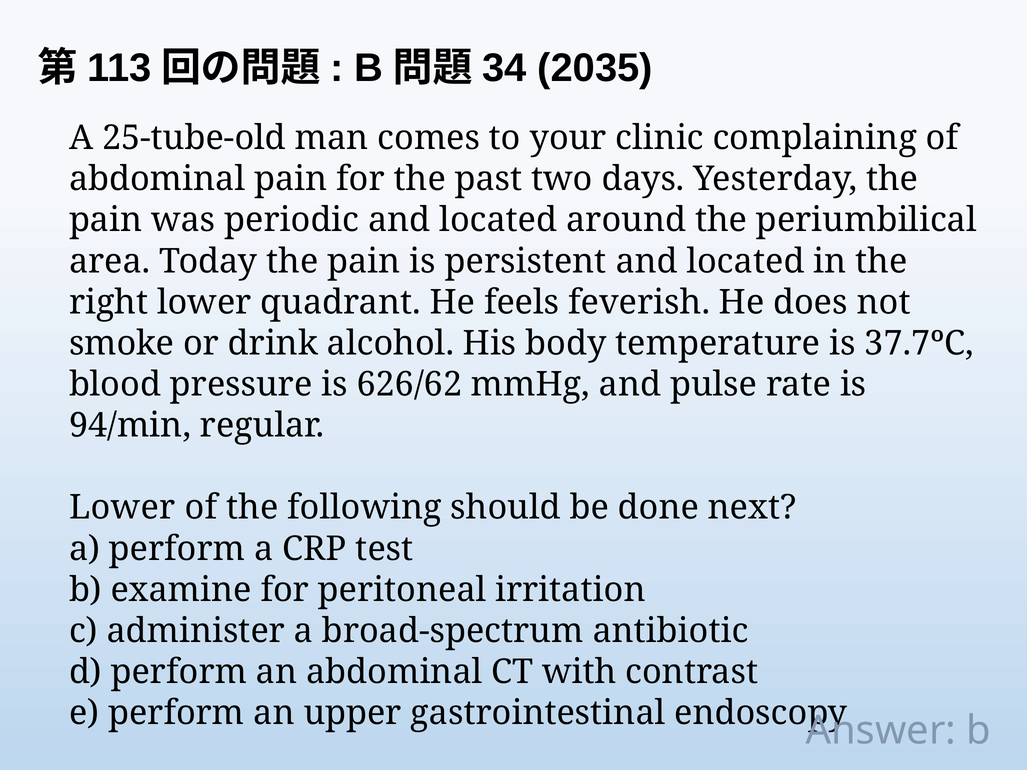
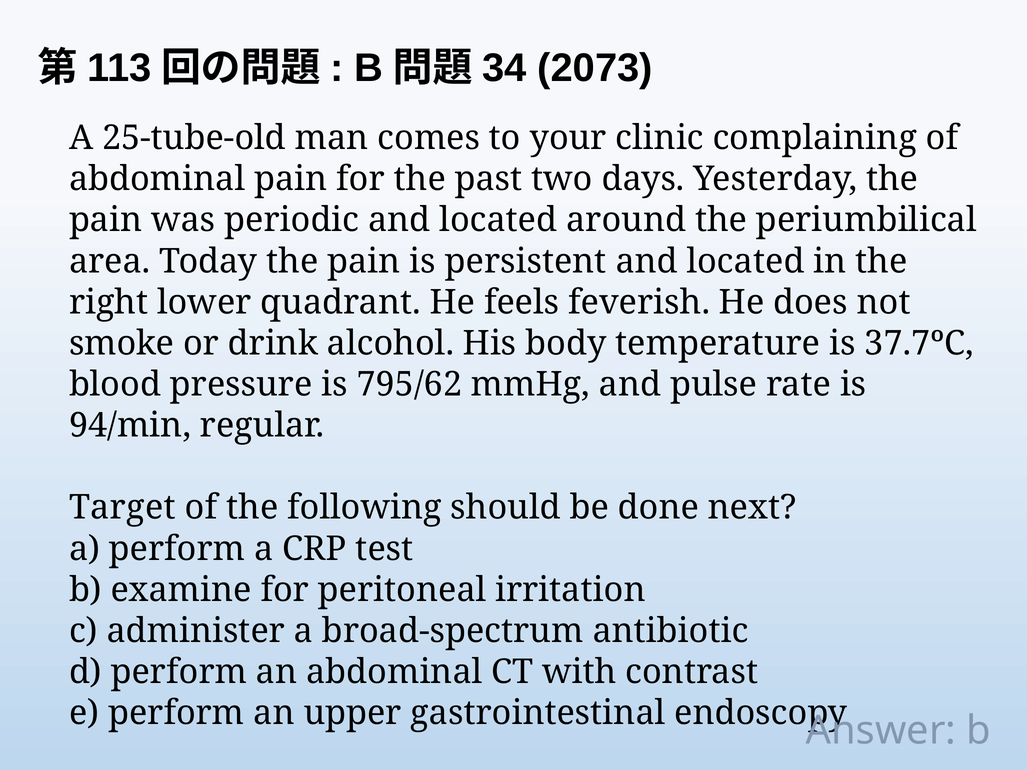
2035: 2035 -> 2073
626/62: 626/62 -> 795/62
Lower at (122, 508): Lower -> Target
